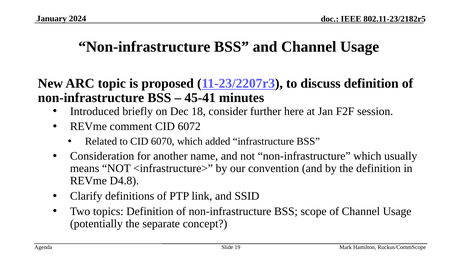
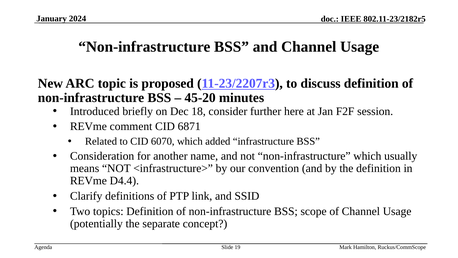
45-41: 45-41 -> 45-20
6072: 6072 -> 6871
D4.8: D4.8 -> D4.4
